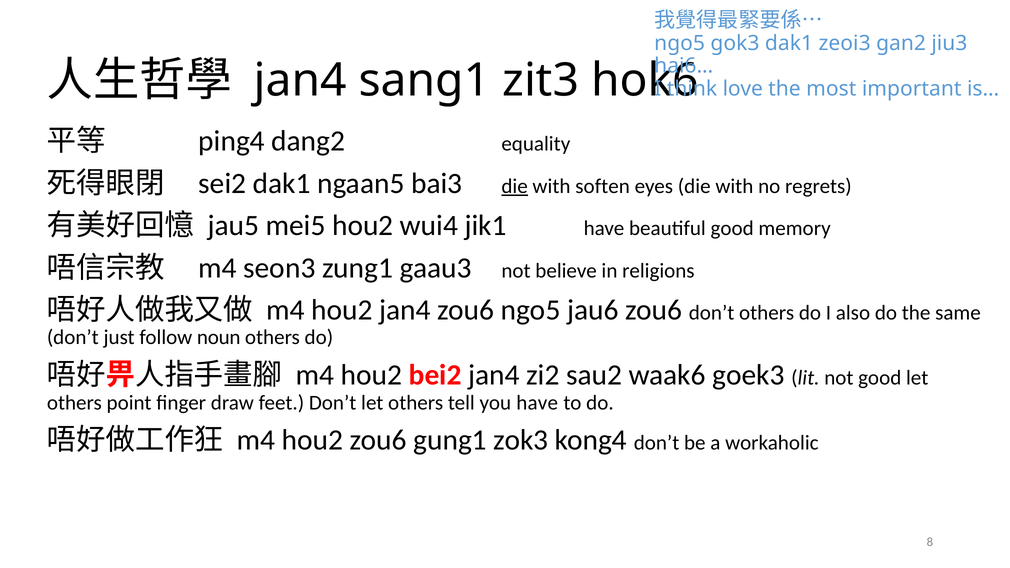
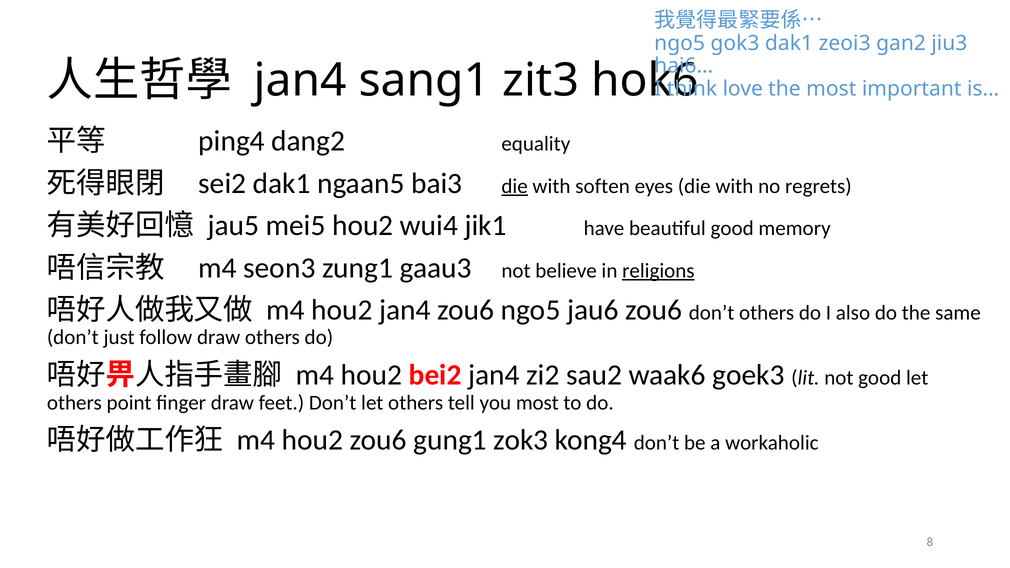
religions underline: none -> present
follow noun: noun -> draw
you have: have -> most
